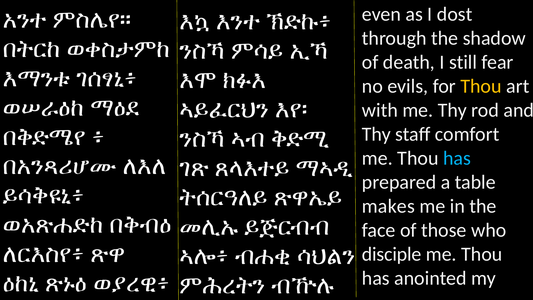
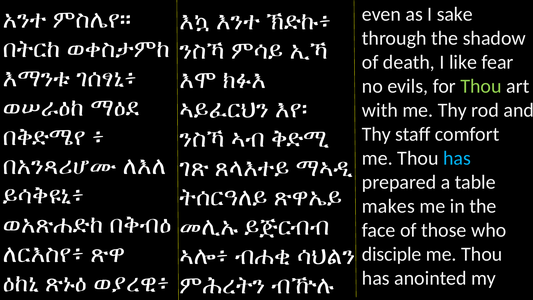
dost: dost -> sake
still: still -> like
Thou at (481, 86) colour: yellow -> light green
